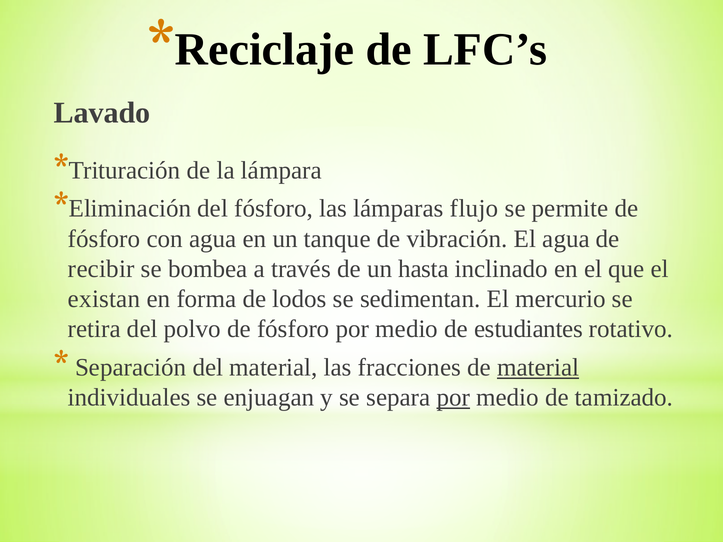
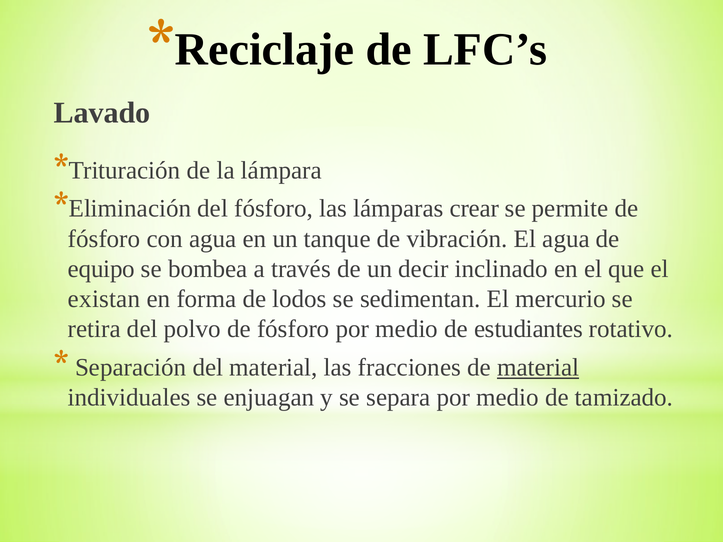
flujo: flujo -> crear
recibir: recibir -> equipo
hasta: hasta -> decir
por at (453, 398) underline: present -> none
